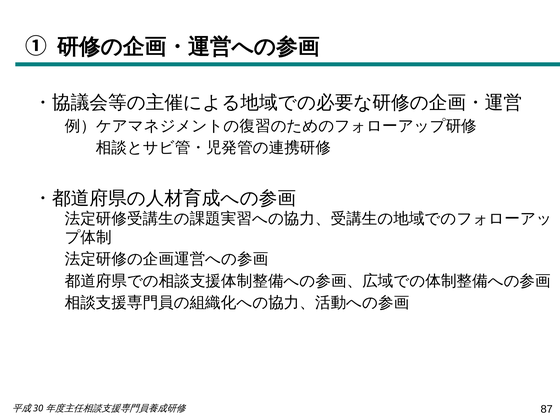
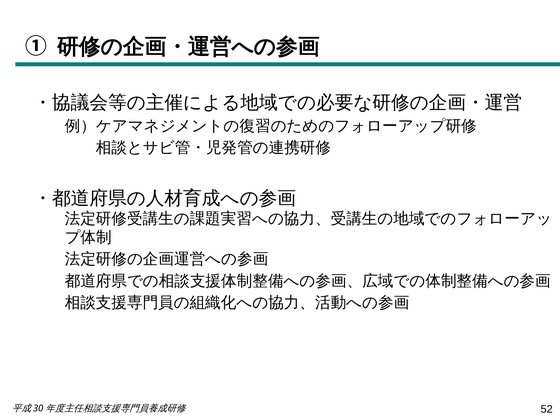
87: 87 -> 52
